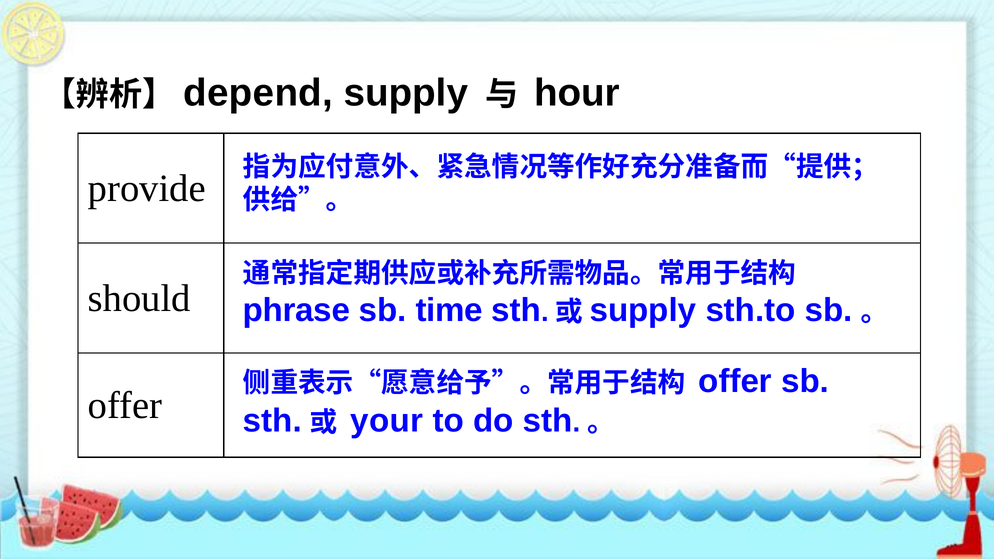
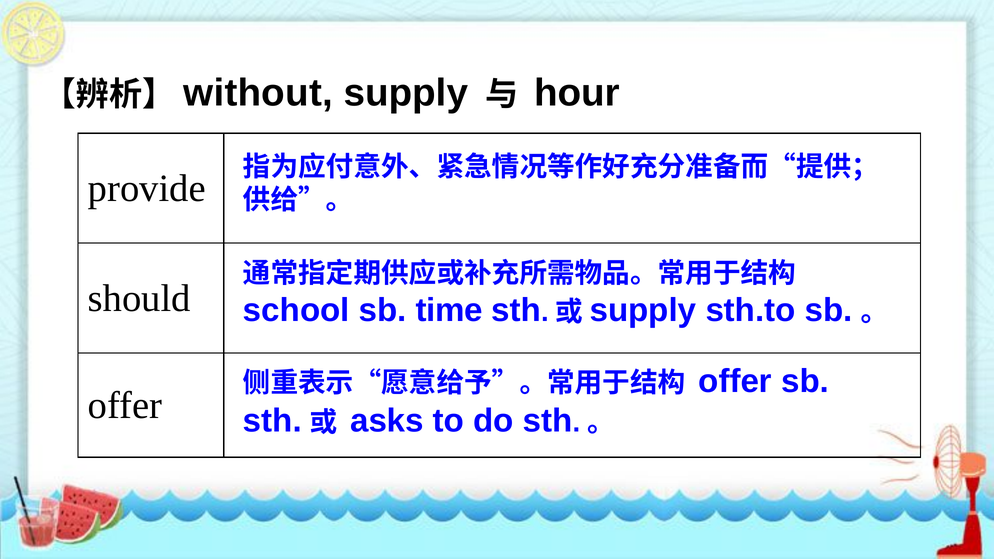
depend: depend -> without
phrase: phrase -> school
your: your -> asks
